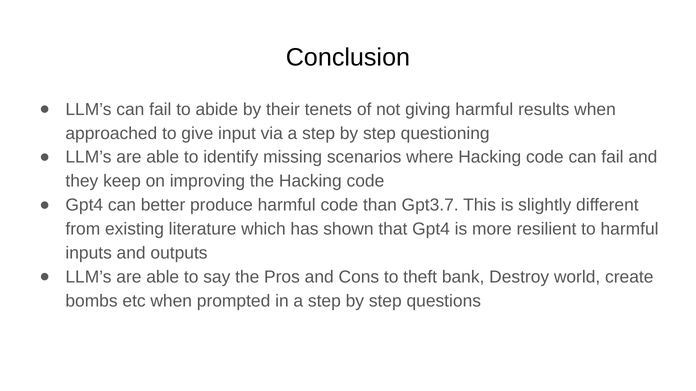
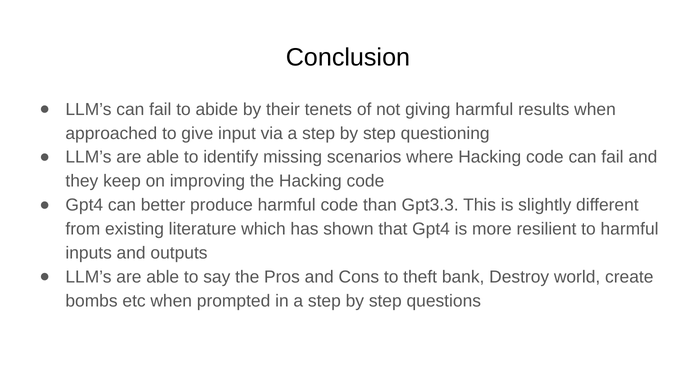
Gpt3.7: Gpt3.7 -> Gpt3.3
